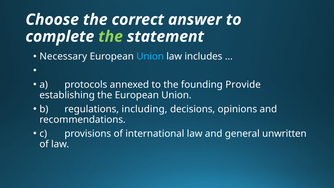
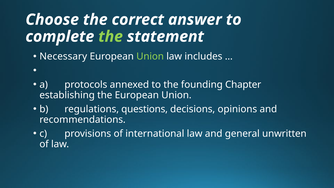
Union at (150, 56) colour: light blue -> light green
Provide: Provide -> Chapter
including: including -> questions
